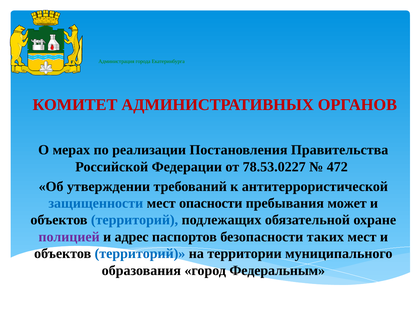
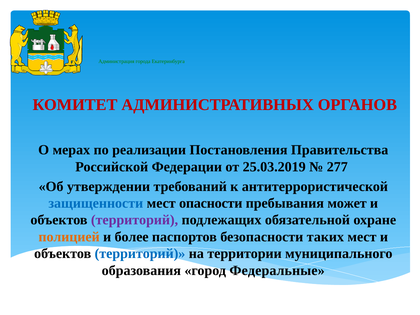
78.53.0227: 78.53.0227 -> 25.03.2019
472: 472 -> 277
территорий at (135, 220) colour: blue -> purple
полицией colour: purple -> orange
адрес: адрес -> более
Федеральным: Федеральным -> Федеральные
